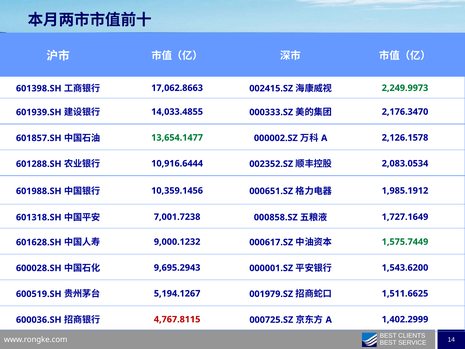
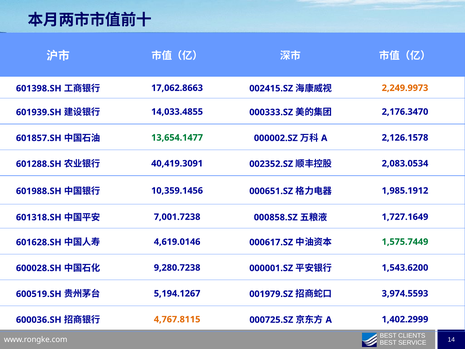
2,249.9973 colour: green -> orange
10,916.6444: 10,916.6444 -> 40,419.3091
9,000.1232: 9,000.1232 -> 4,619.0146
9,695.2943: 9,695.2943 -> 9,280.7238
1,511.6625: 1,511.6625 -> 3,974.5593
4,767.8115 colour: red -> orange
